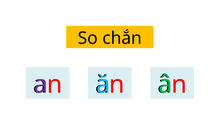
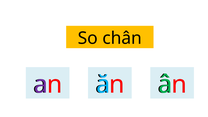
chắn: chắn -> chân
